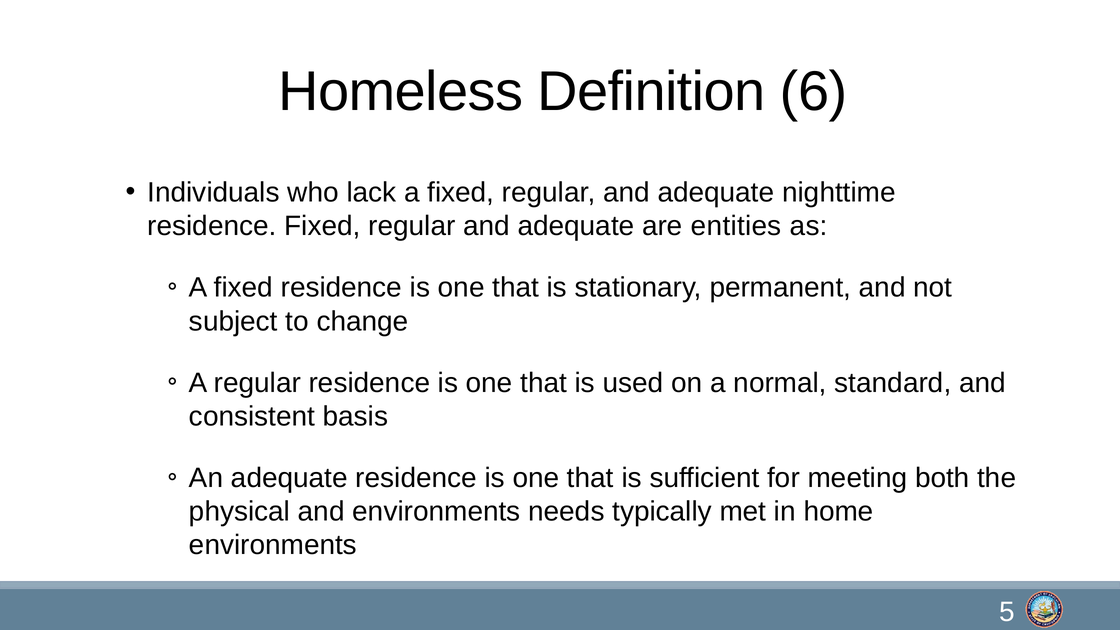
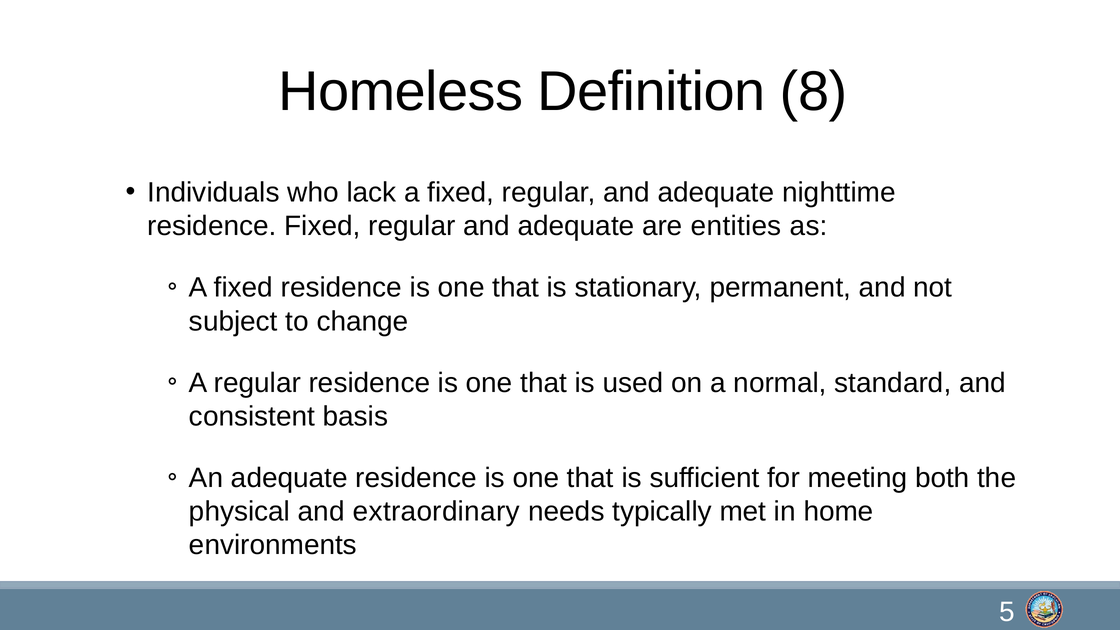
6: 6 -> 8
and environments: environments -> extraordinary
